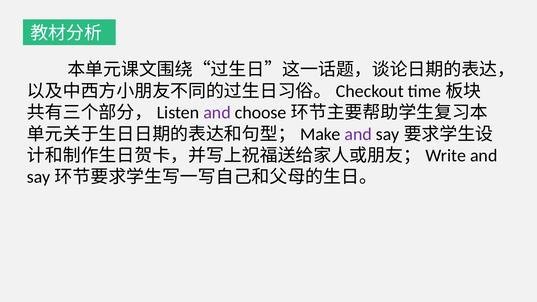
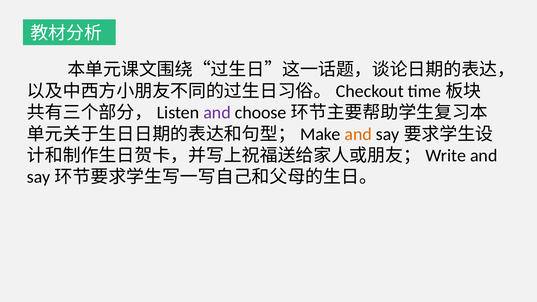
and at (358, 134) colour: purple -> orange
